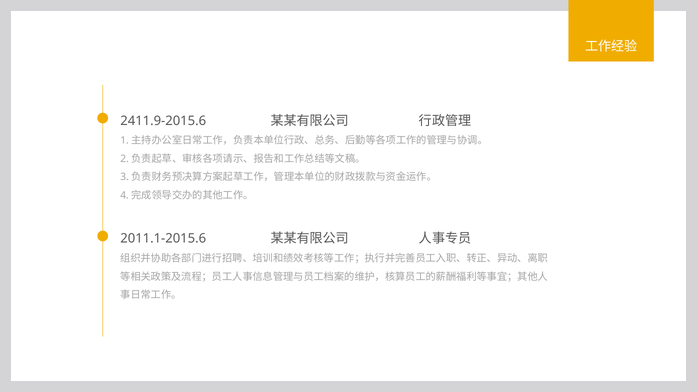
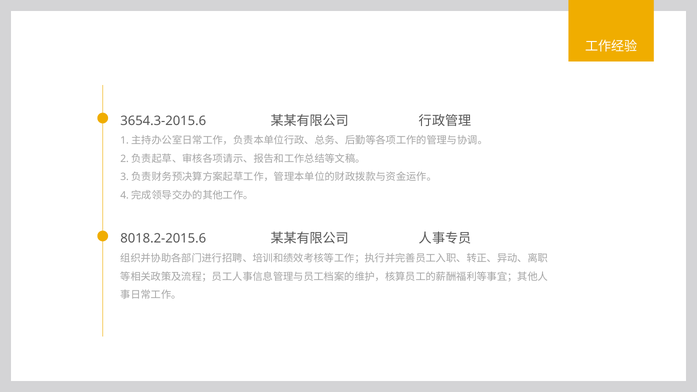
2411.9-2015.6: 2411.9-2015.6 -> 3654.3-2015.6
2011.1-2015.6: 2011.1-2015.6 -> 8018.2-2015.6
